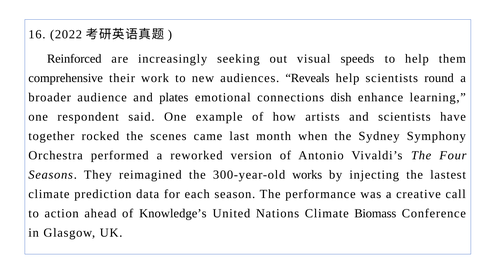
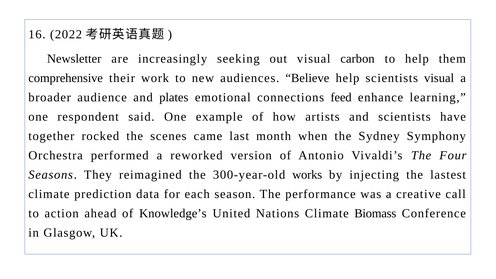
Reinforced: Reinforced -> Newsletter
speeds: speeds -> carbon
Reveals: Reveals -> Believe
scientists round: round -> visual
dish: dish -> feed
